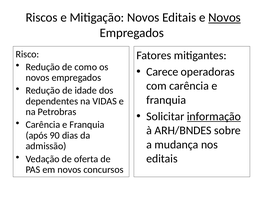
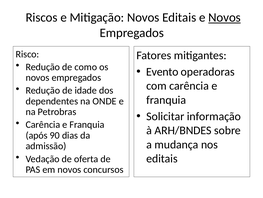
Carece: Carece -> Evento
VIDAS: VIDAS -> ONDE
informação underline: present -> none
